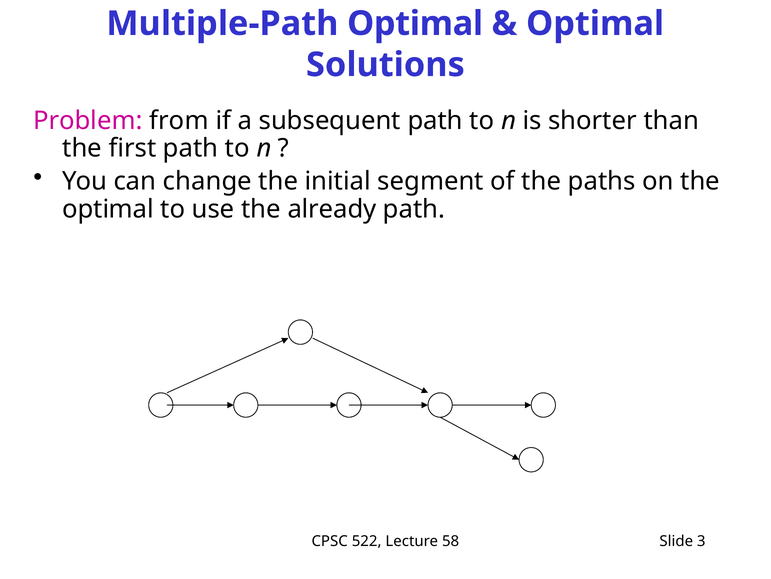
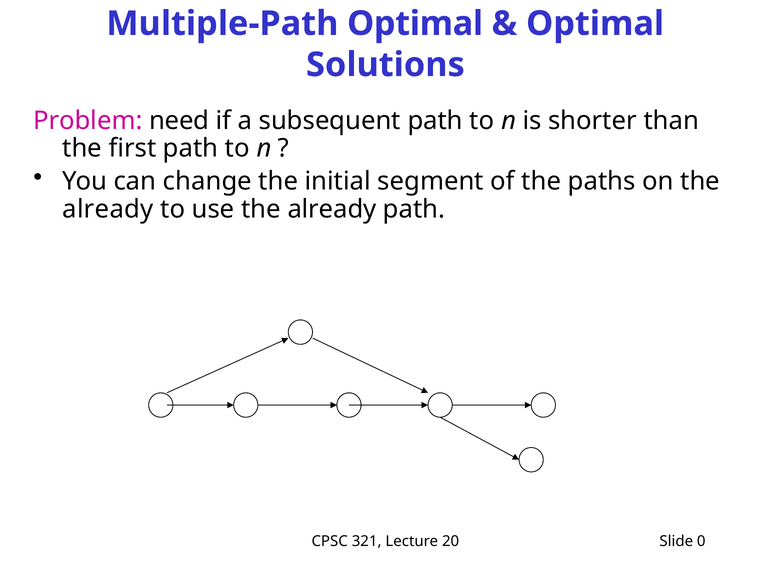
from: from -> need
optimal at (108, 209): optimal -> already
522: 522 -> 321
58: 58 -> 20
3: 3 -> 0
